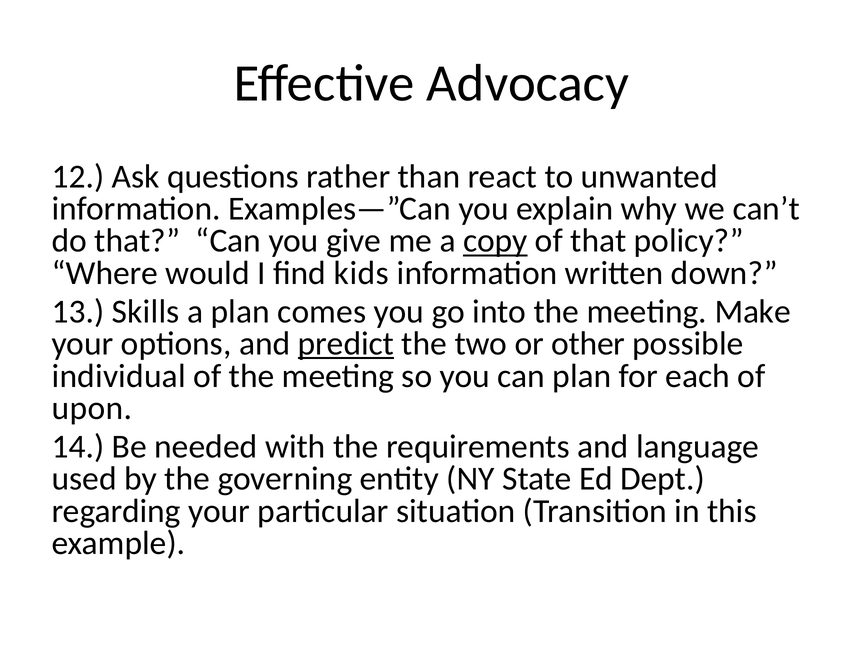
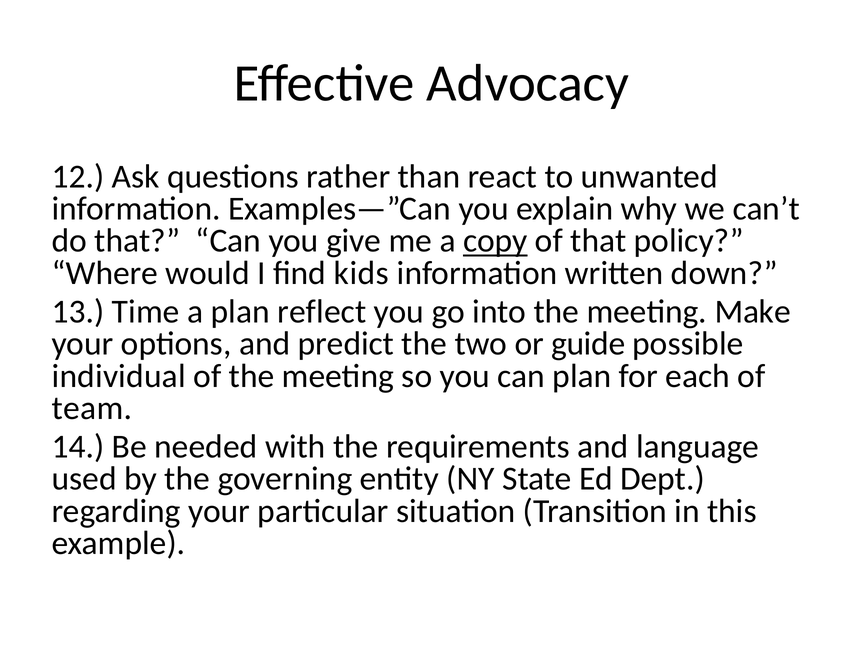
Skills: Skills -> Time
comes: comes -> reflect
predict underline: present -> none
other: other -> guide
upon: upon -> team
